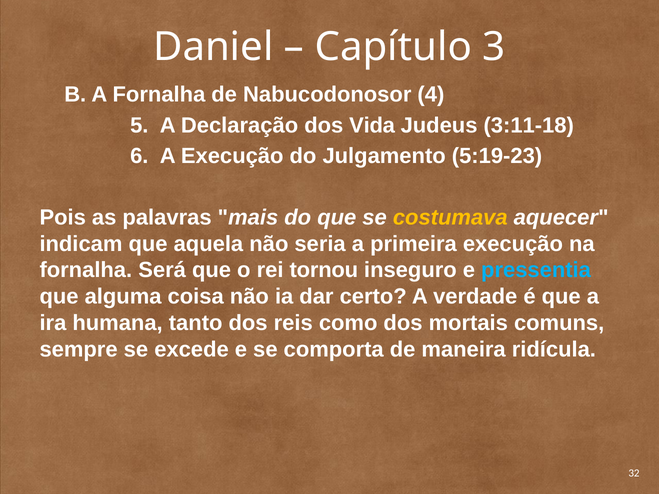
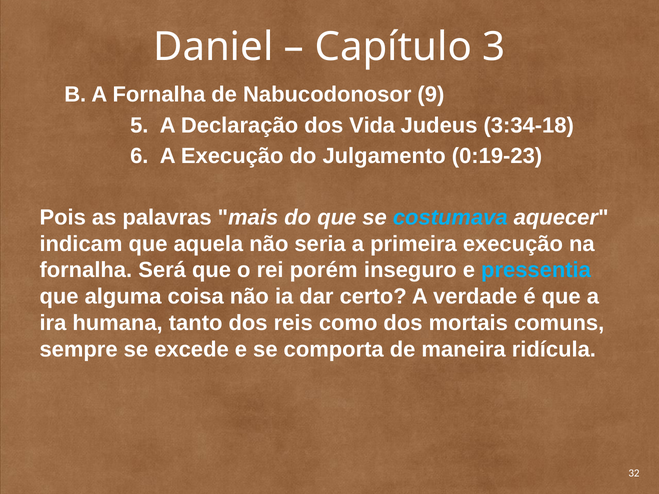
4: 4 -> 9
3:11-18: 3:11-18 -> 3:34-18
5:19-23: 5:19-23 -> 0:19-23
costumava colour: yellow -> light blue
tornou: tornou -> porém
